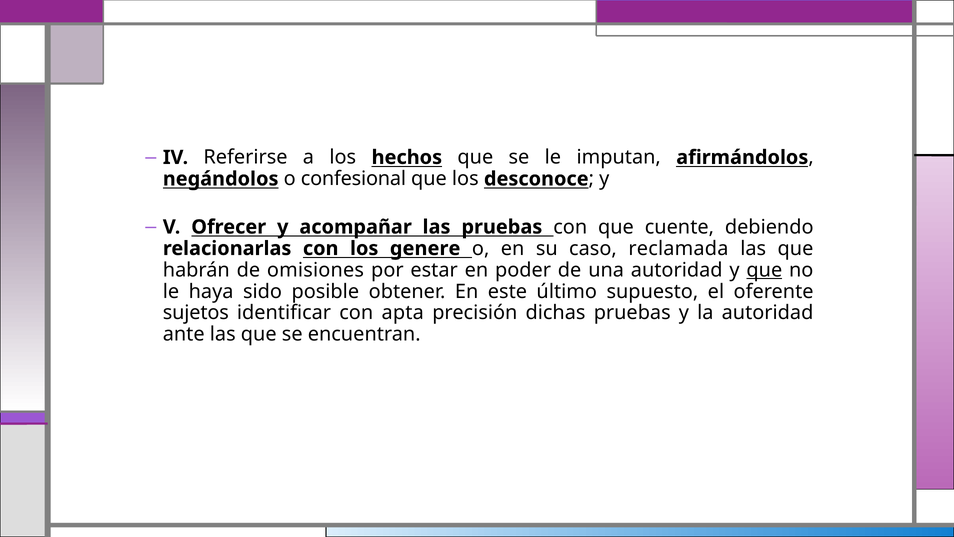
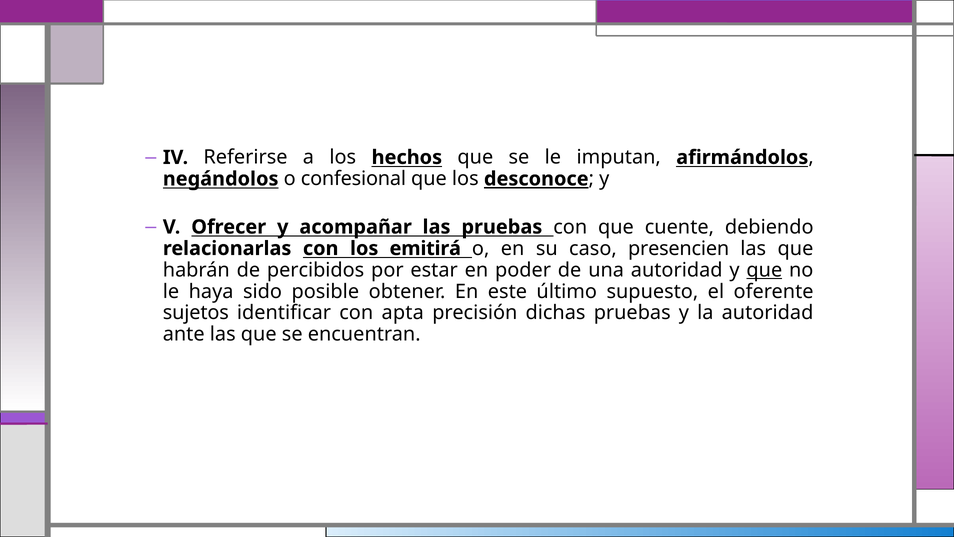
desconoce underline: none -> present
genere: genere -> emitirá
reclamada: reclamada -> presencien
omisiones: omisiones -> percibidos
